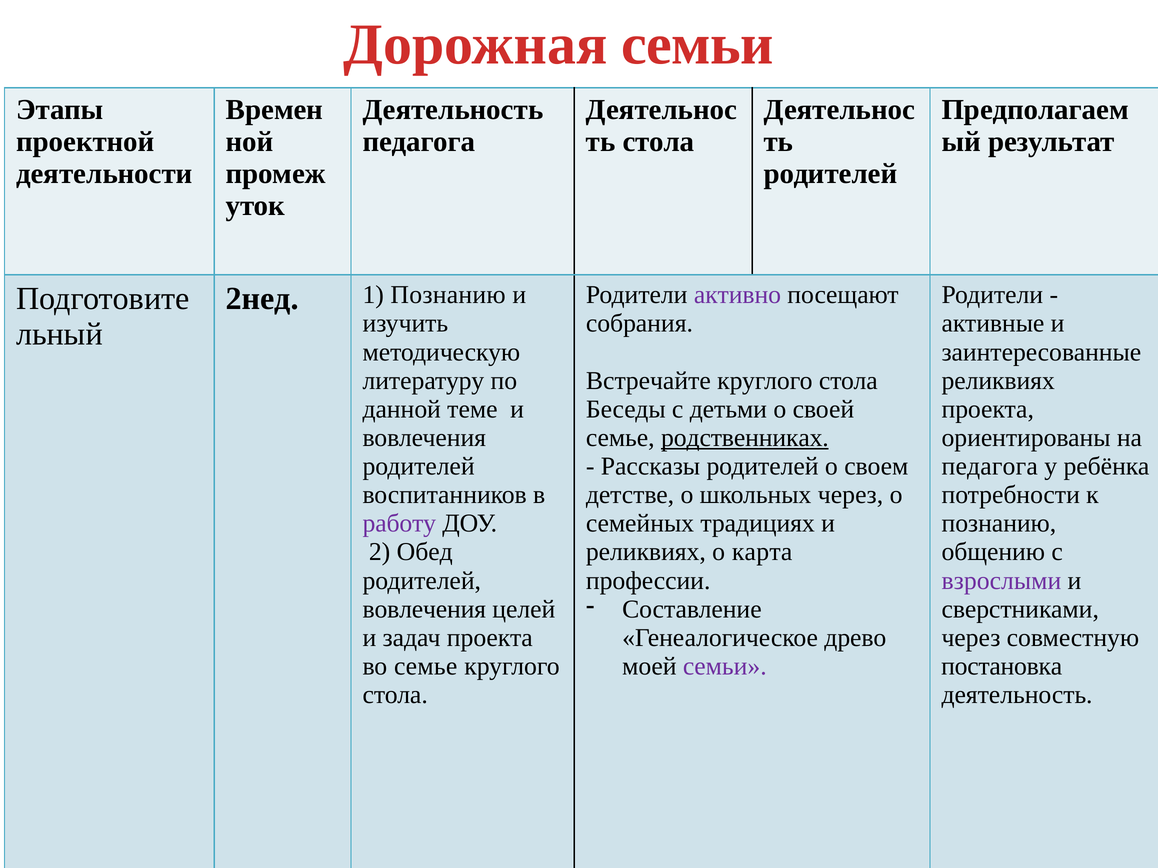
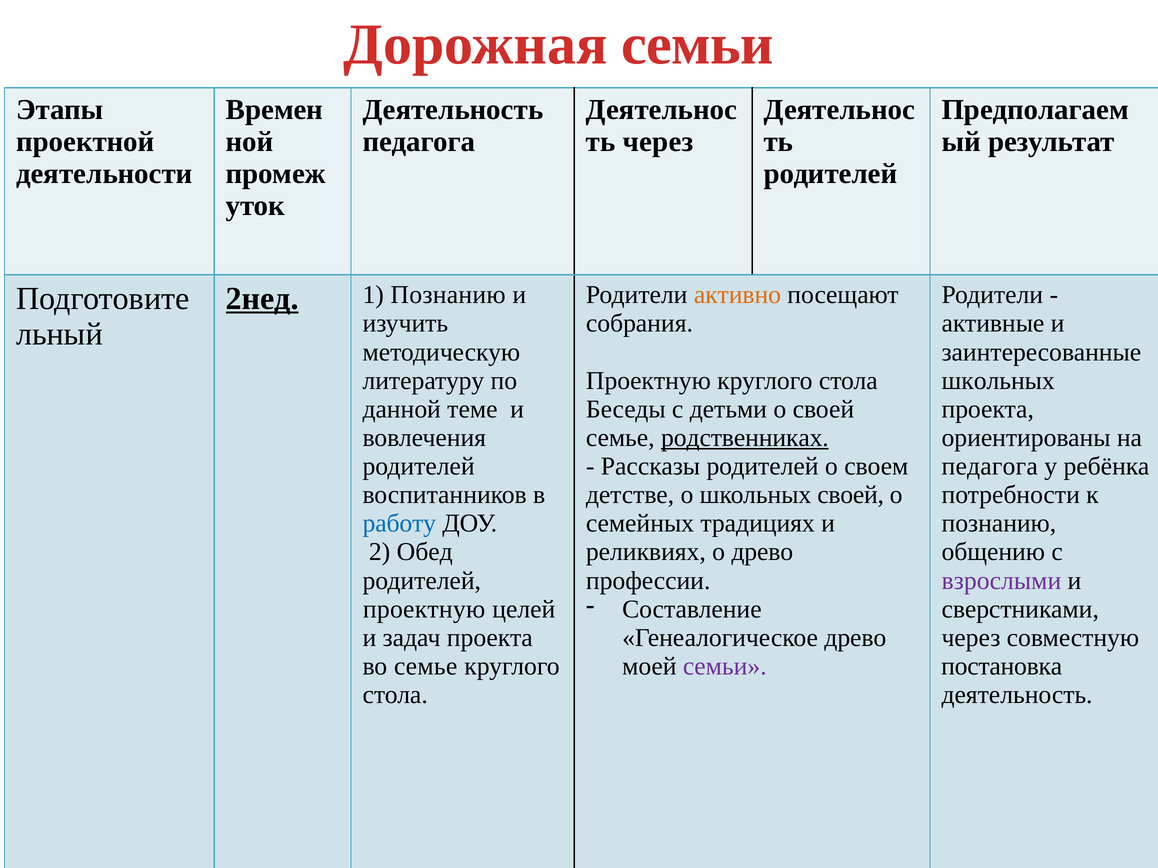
стола at (658, 142): стола -> через
активно colour: purple -> orange
2нед underline: none -> present
Встречайте at (648, 381): Встречайте -> Проектную
реликвиях at (998, 381): реликвиях -> школьных
школьных через: через -> своей
работу colour: purple -> blue
о карта: карта -> древо
вовлечения at (424, 609): вовлечения -> проектную
